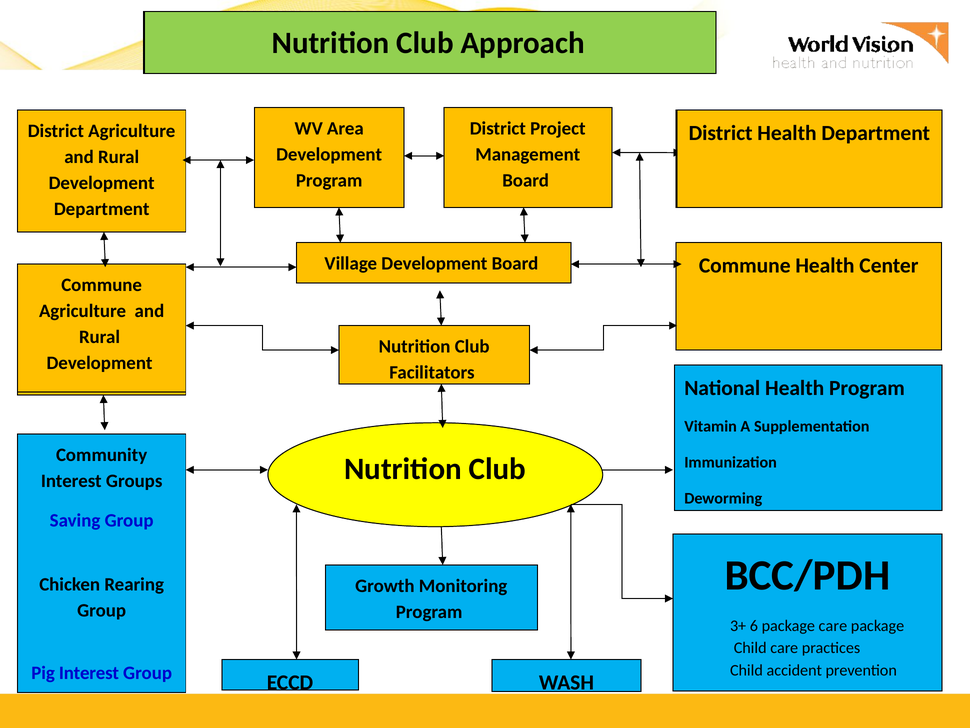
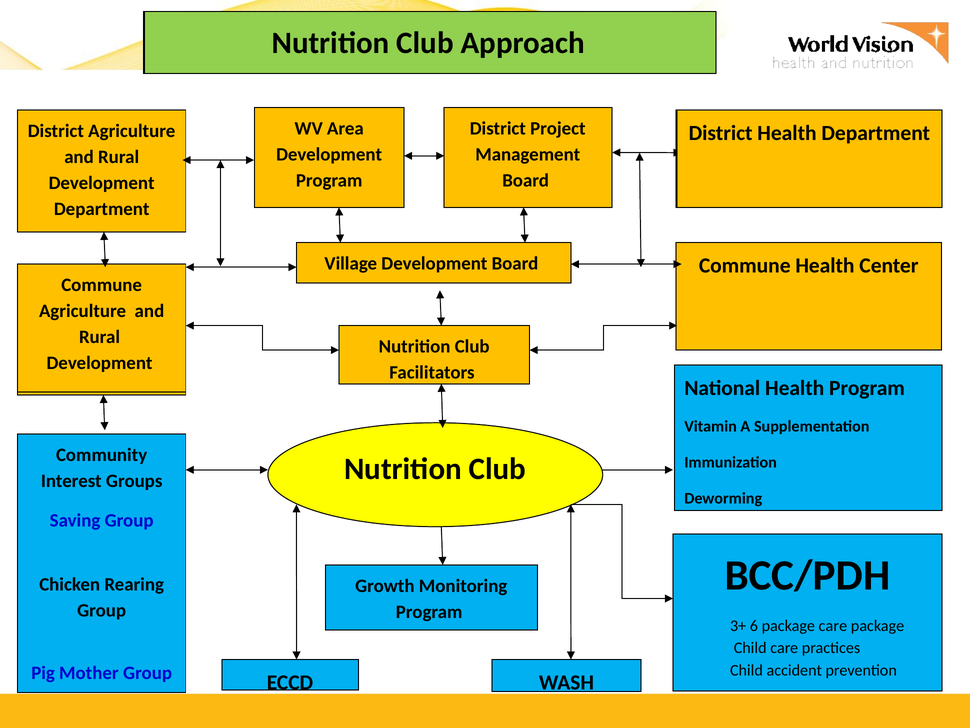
Pig Interest: Interest -> Mother
